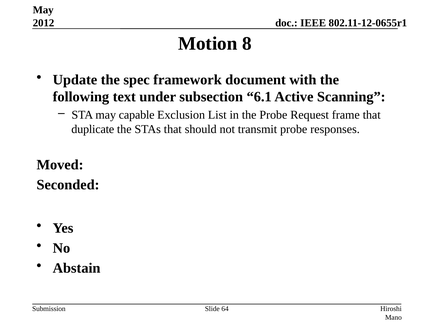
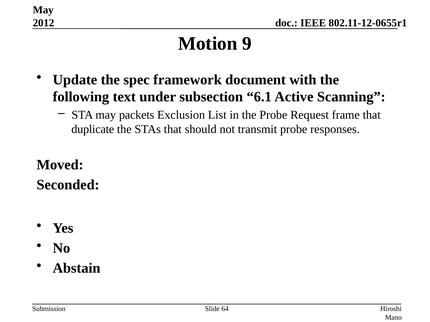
8: 8 -> 9
capable: capable -> packets
